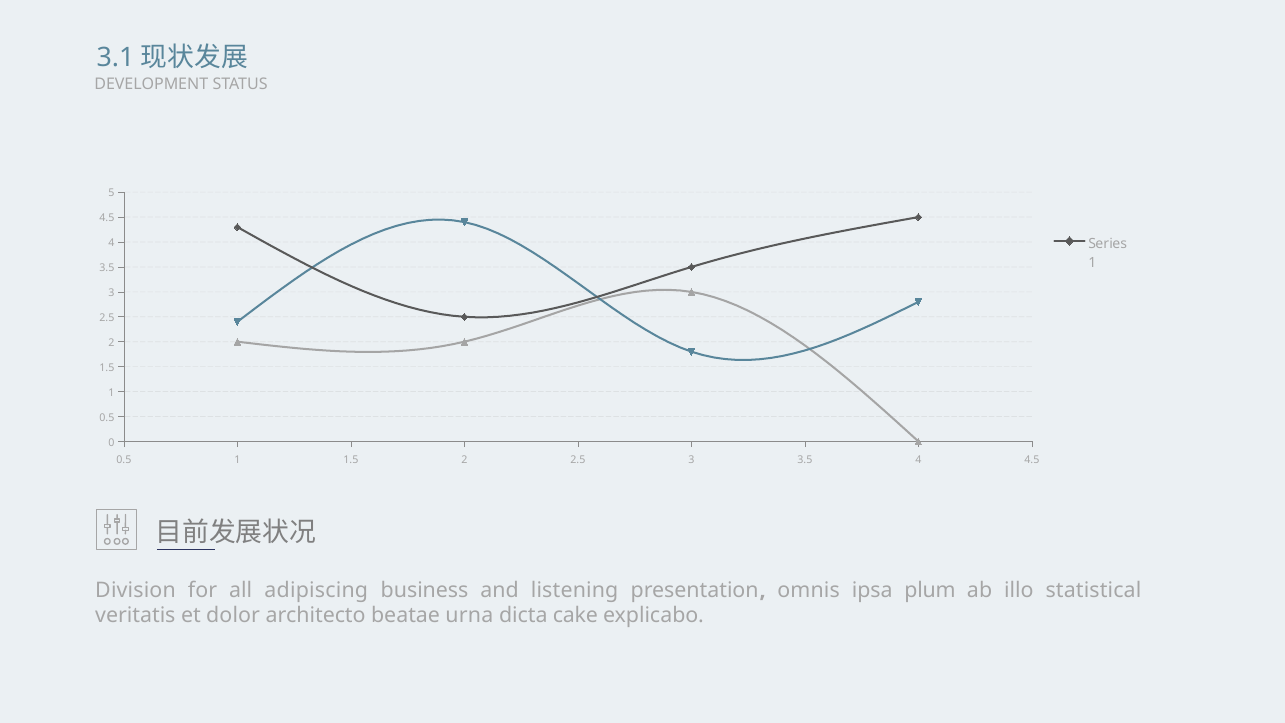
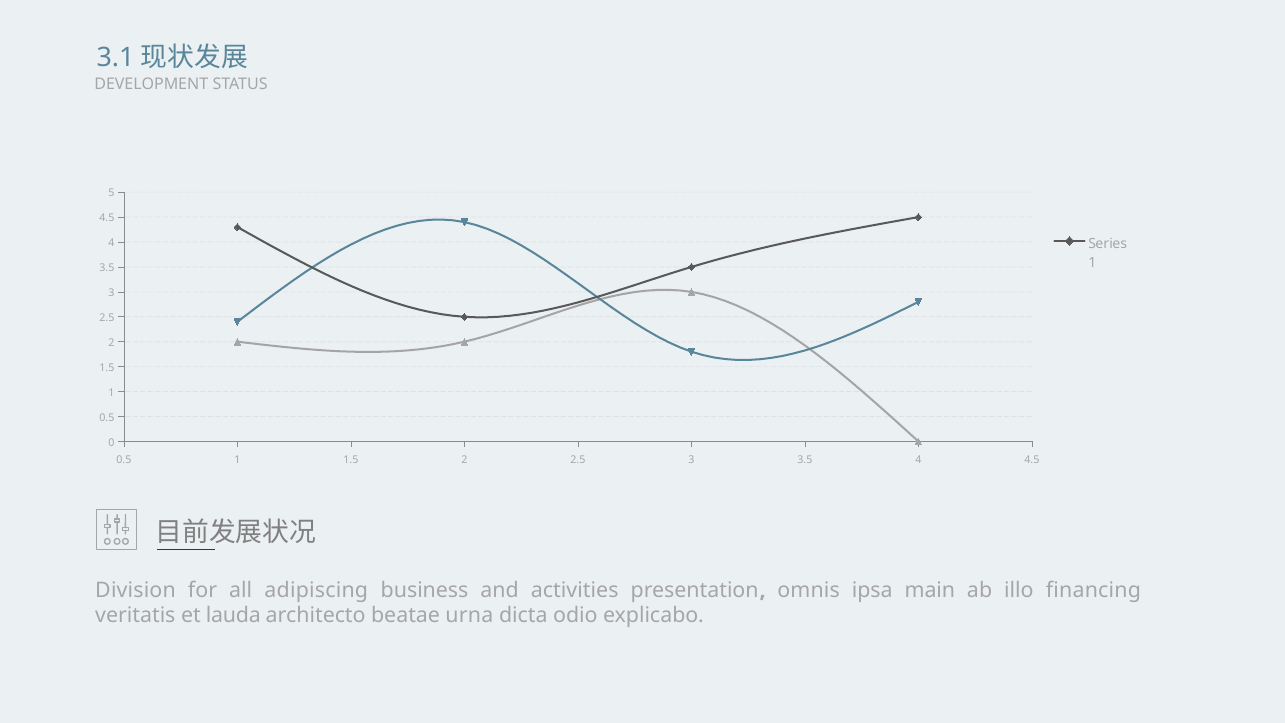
listening: listening -> activities
plum: plum -> main
statistical: statistical -> financing
dolor: dolor -> lauda
cake: cake -> odio
